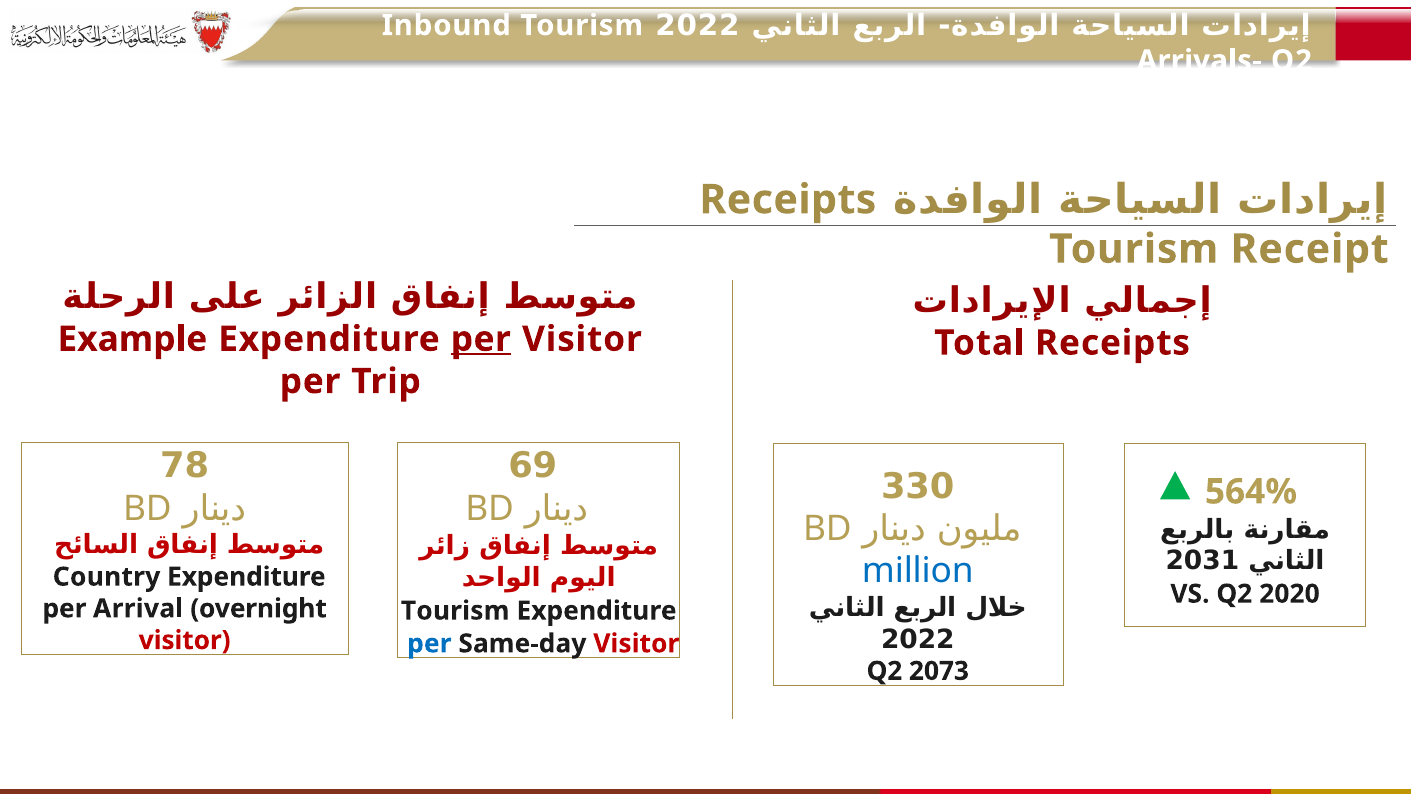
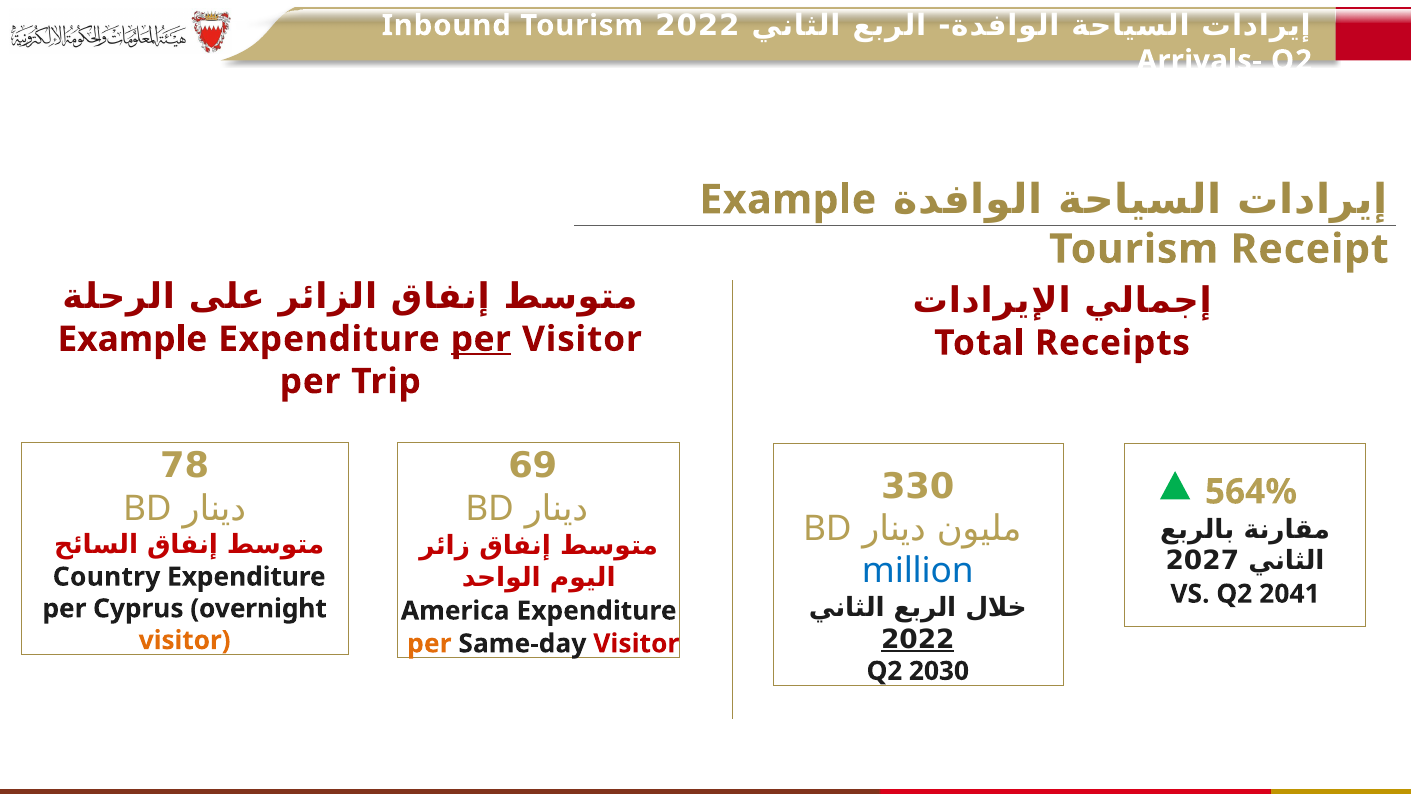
Receipts at (788, 200): Receipts -> Example
2031: 2031 -> 2027
2020: 2020 -> 2041
Arrival: Arrival -> Cyprus
Tourism at (455, 611): Tourism -> America
2022 at (918, 639) underline: none -> present
visitor at (185, 640) colour: red -> orange
per at (429, 643) colour: blue -> orange
2073: 2073 -> 2030
